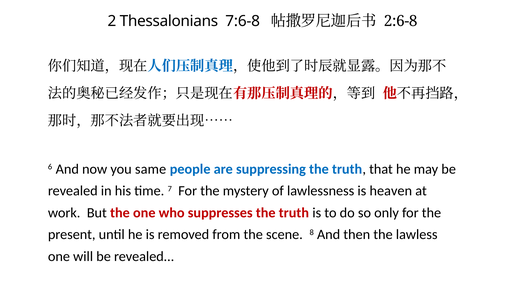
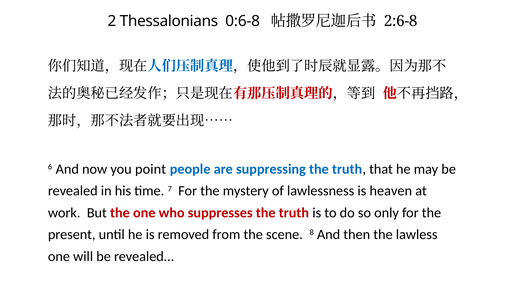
7:6-8: 7:6-8 -> 0:6-8
same: same -> point
